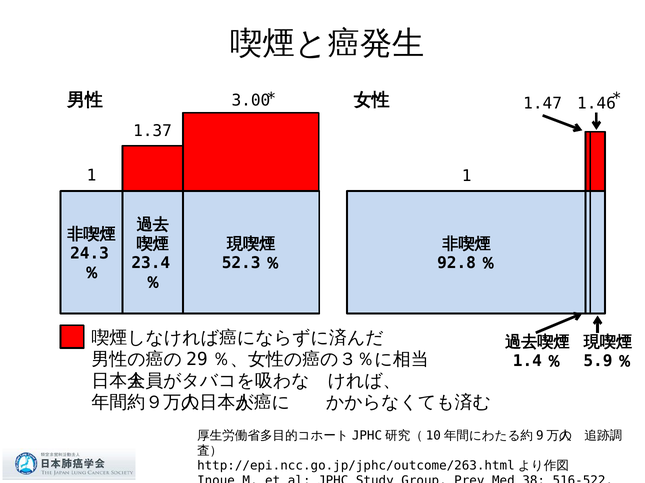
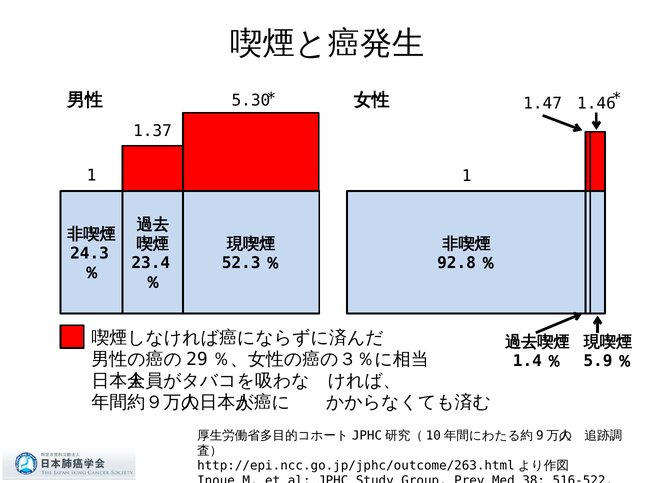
3.00: 3.00 -> 5.30
